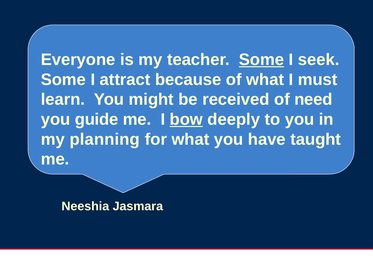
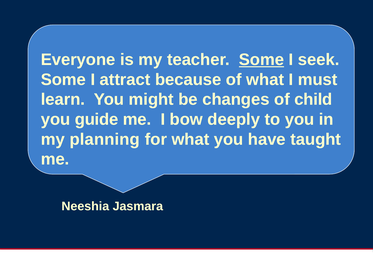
received: received -> changes
need: need -> child
bow underline: present -> none
